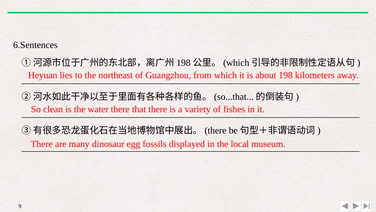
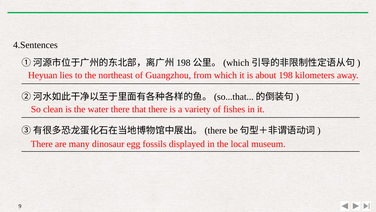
6.Sentences: 6.Sentences -> 4.Sentences
